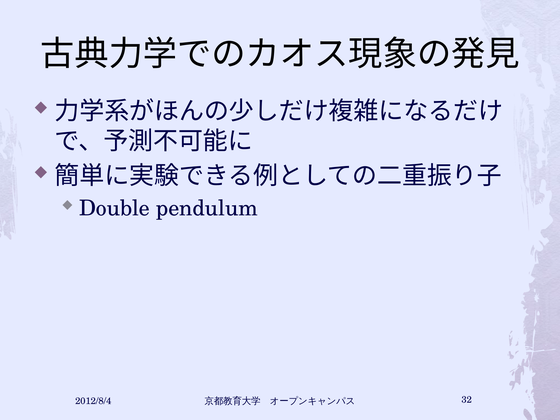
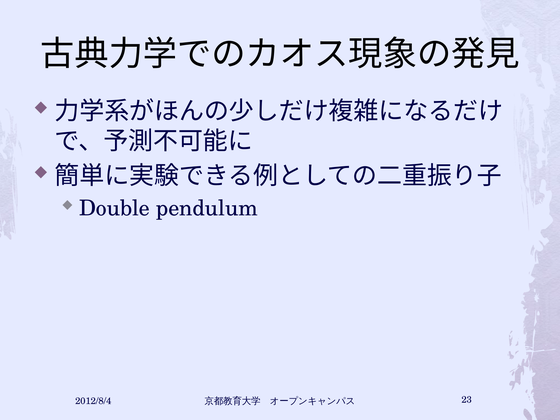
32: 32 -> 23
